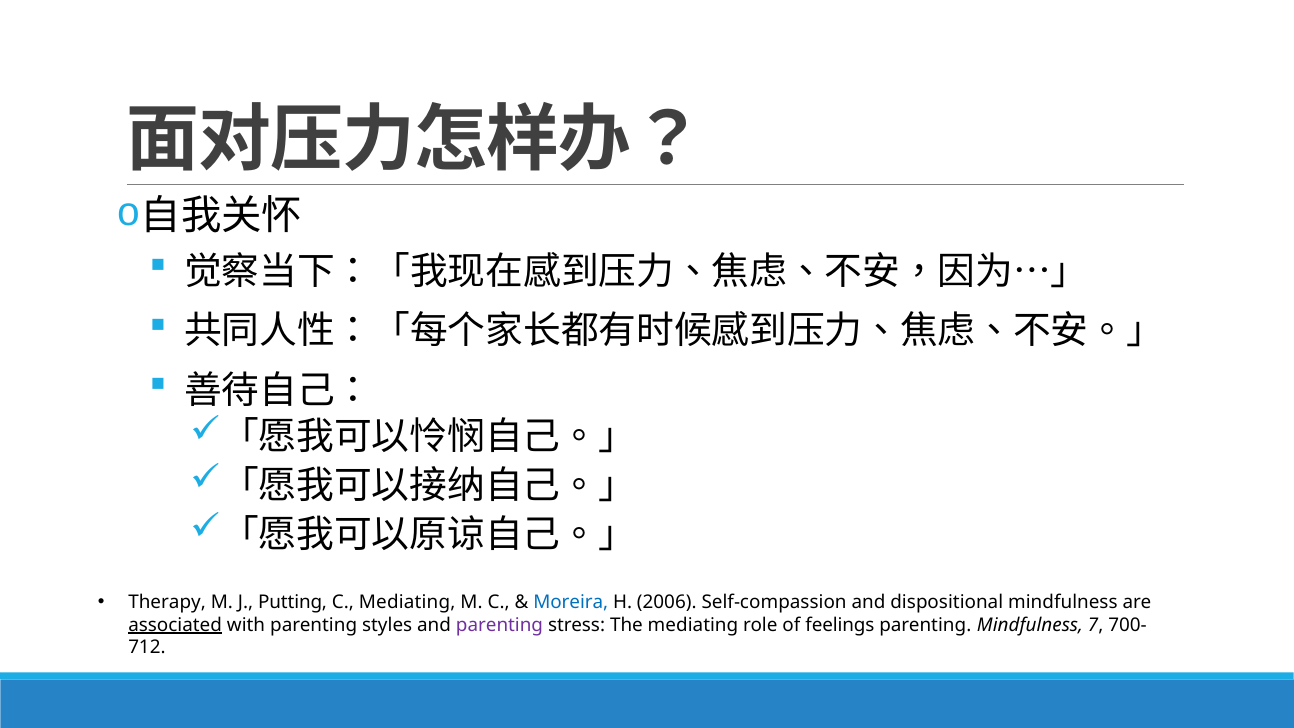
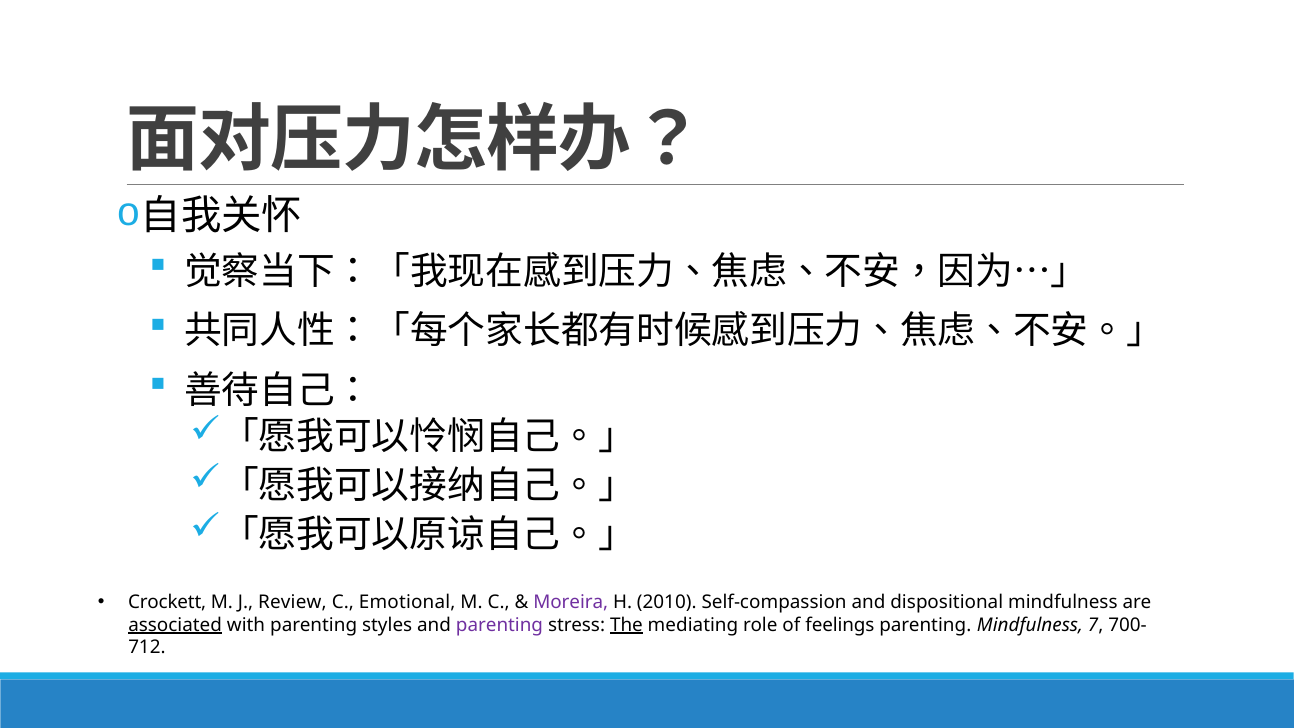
Therapy: Therapy -> Crockett
Putting: Putting -> Review
C Mediating: Mediating -> Emotional
Moreira colour: blue -> purple
2006: 2006 -> 2010
The underline: none -> present
